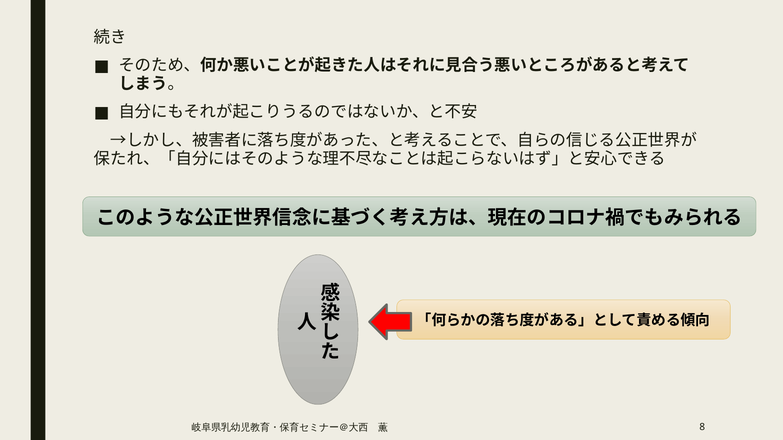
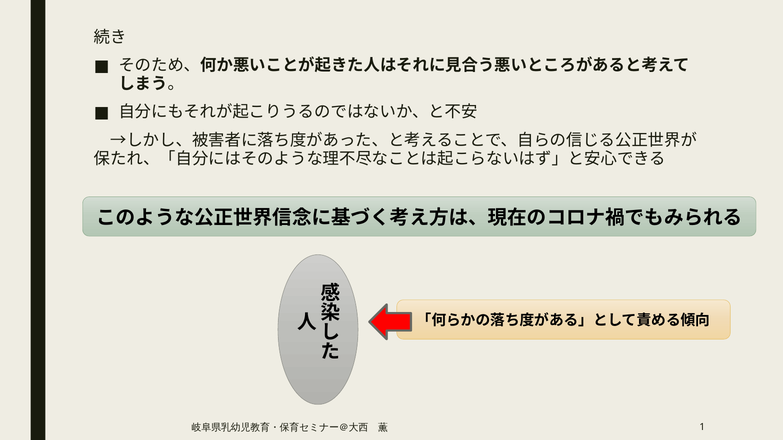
8: 8 -> 1
